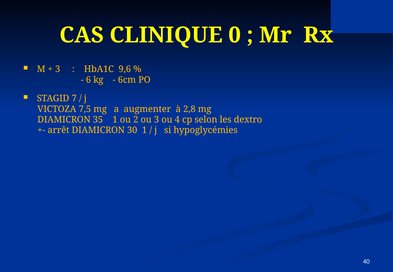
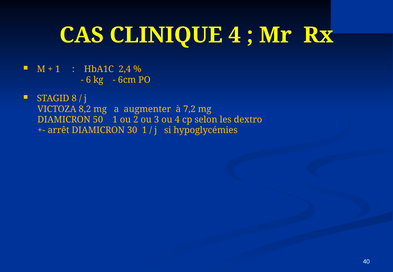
CLINIQUE 0: 0 -> 4
3 at (58, 69): 3 -> 1
9,6: 9,6 -> 2,4
7: 7 -> 8
7,5: 7,5 -> 8,2
2,8: 2,8 -> 7,2
35: 35 -> 50
